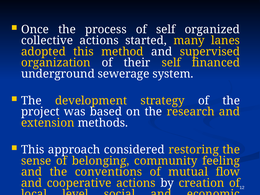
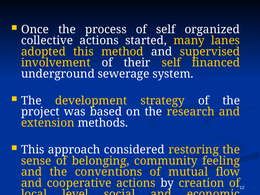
organization: organization -> involvement
